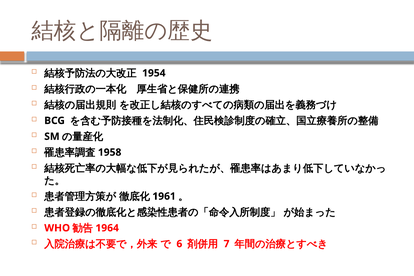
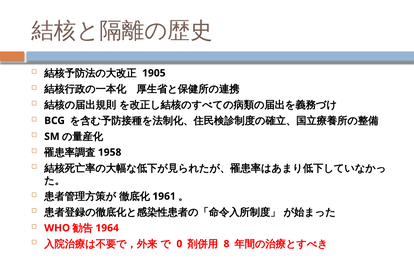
1954: 1954 -> 1905
6: 6 -> 0
7: 7 -> 8
